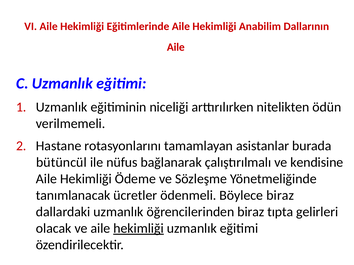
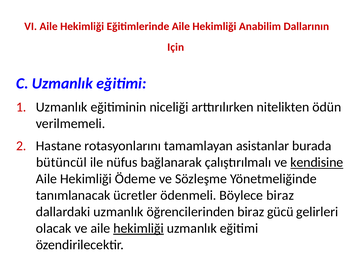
Aile at (176, 47): Aile -> Için
kendisine underline: none -> present
tıpta: tıpta -> gücü
